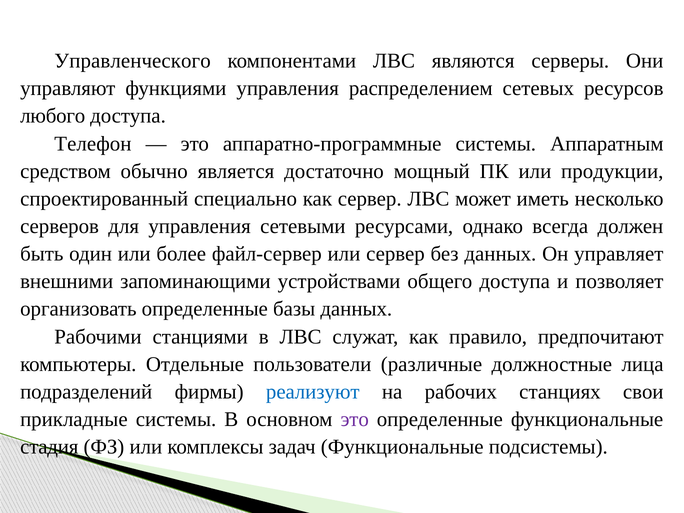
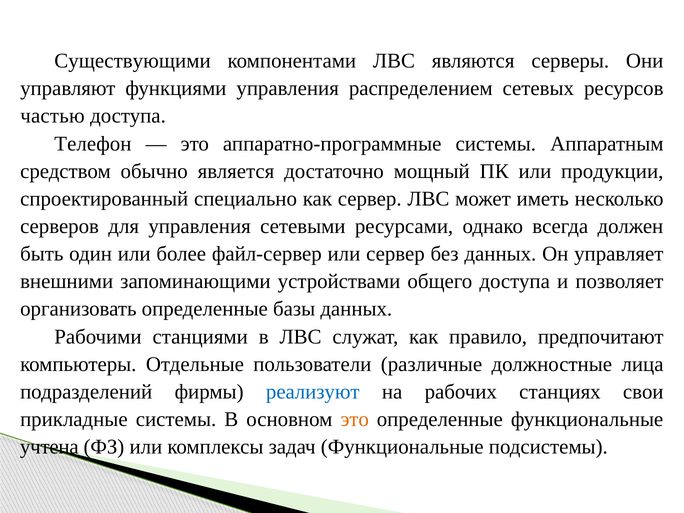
Управленческого: Управленческого -> Существующими
любого: любого -> частью
это at (355, 419) colour: purple -> orange
стадия: стадия -> учтена
